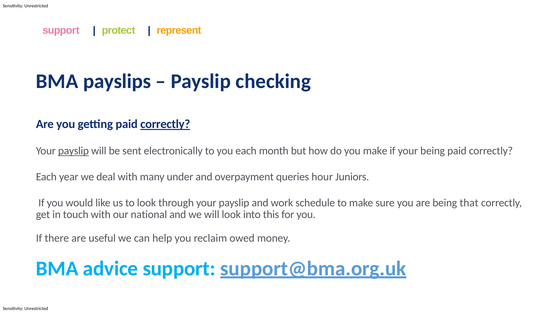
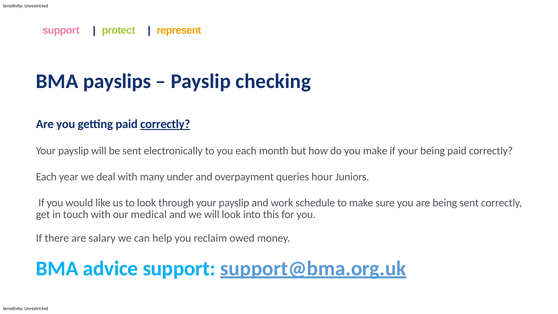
payslip at (74, 151) underline: present -> none
being that: that -> sent
national: national -> medical
useful: useful -> salary
